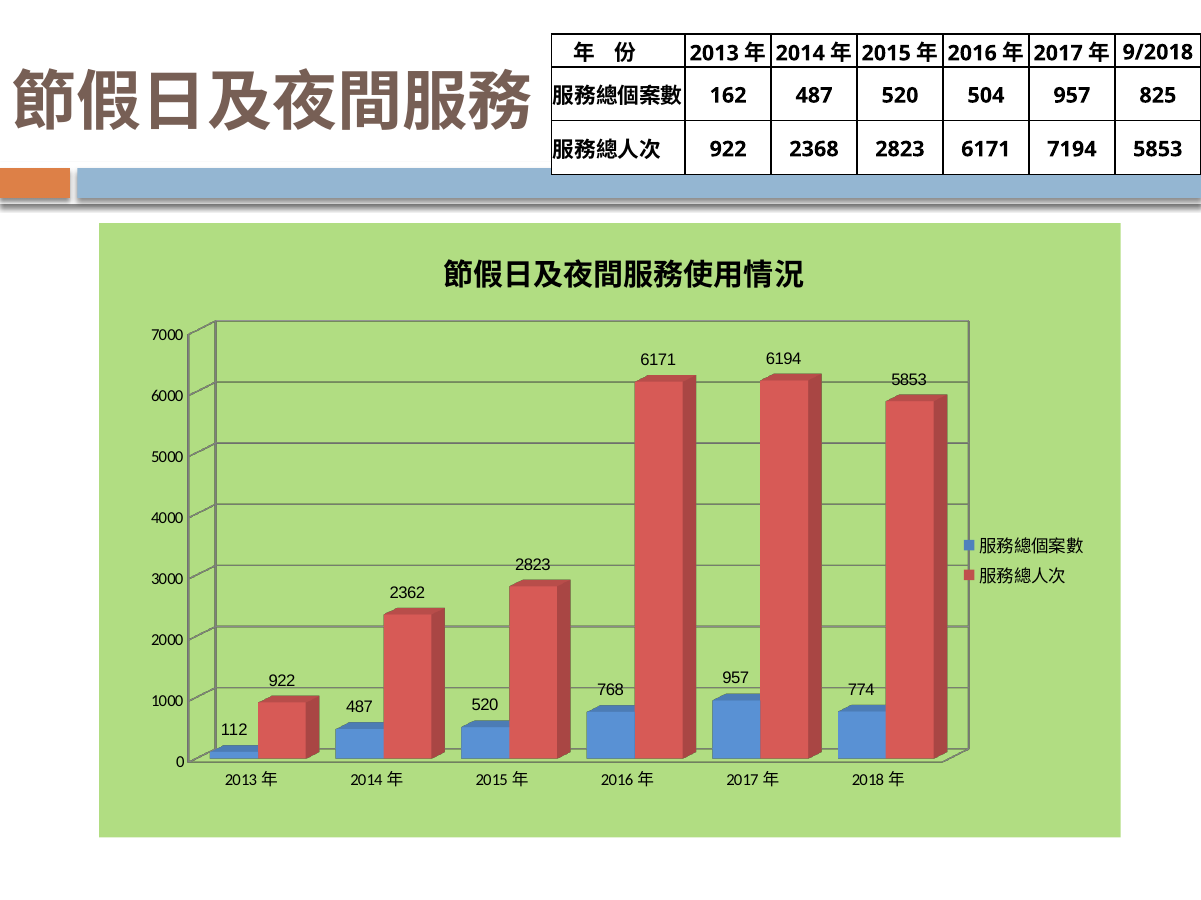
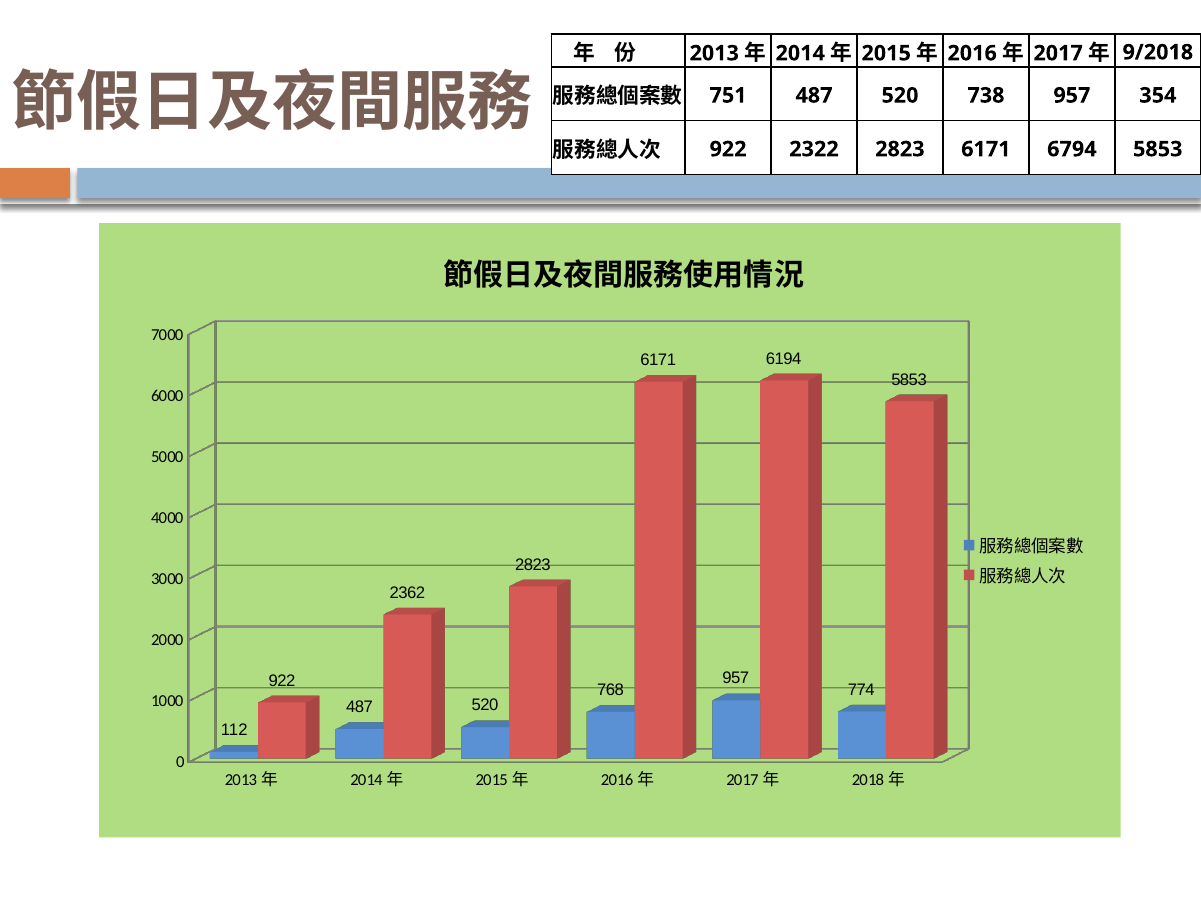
162: 162 -> 751
504: 504 -> 738
825: 825 -> 354
2368: 2368 -> 2322
7194: 7194 -> 6794
